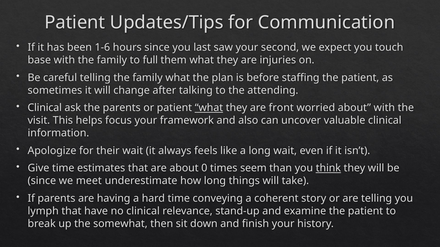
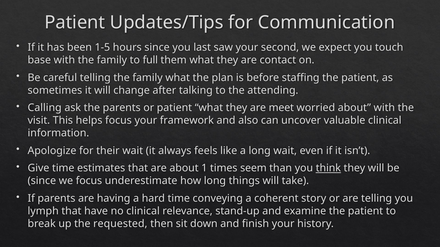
1-6: 1-6 -> 1-5
injuries: injuries -> contact
Clinical at (45, 108): Clinical -> Calling
what at (209, 108) underline: present -> none
front: front -> meet
0: 0 -> 1
we meet: meet -> focus
somewhat: somewhat -> requested
